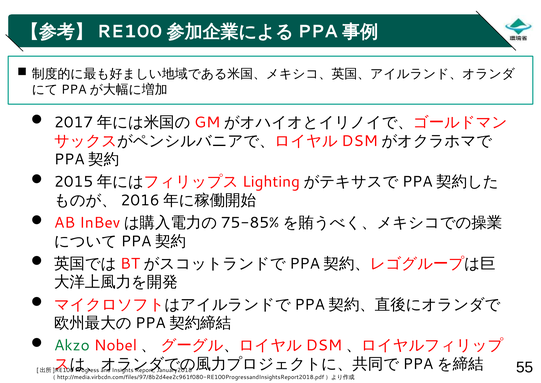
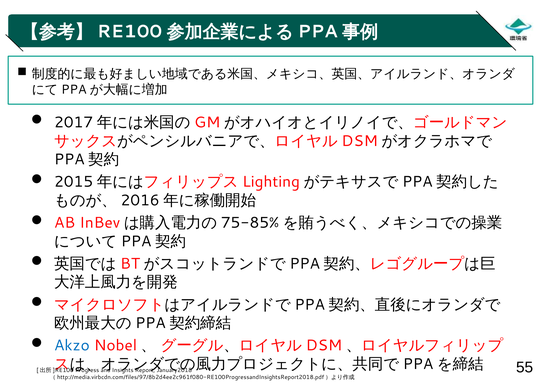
Akzo colour: green -> blue
